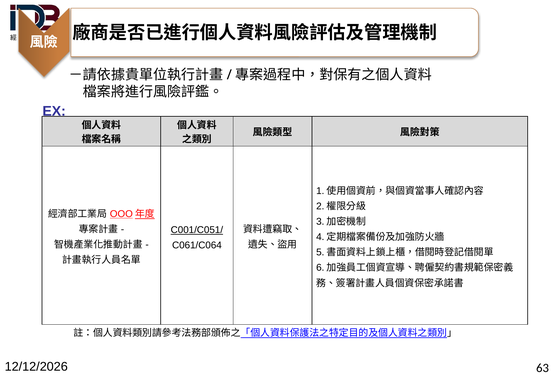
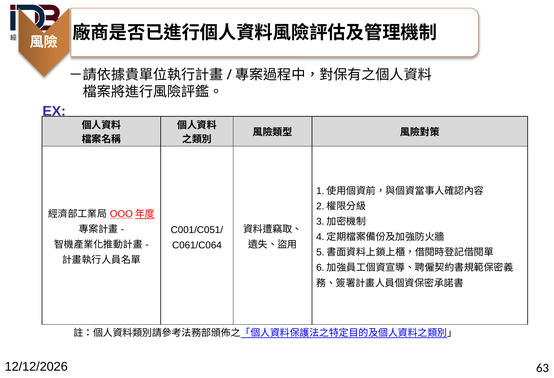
C001/C051/ underline: present -> none
